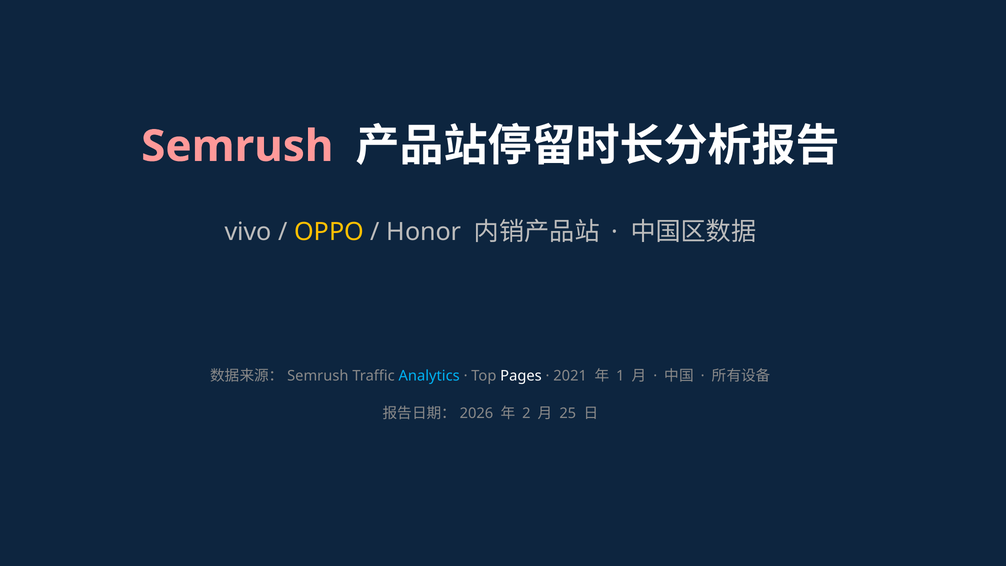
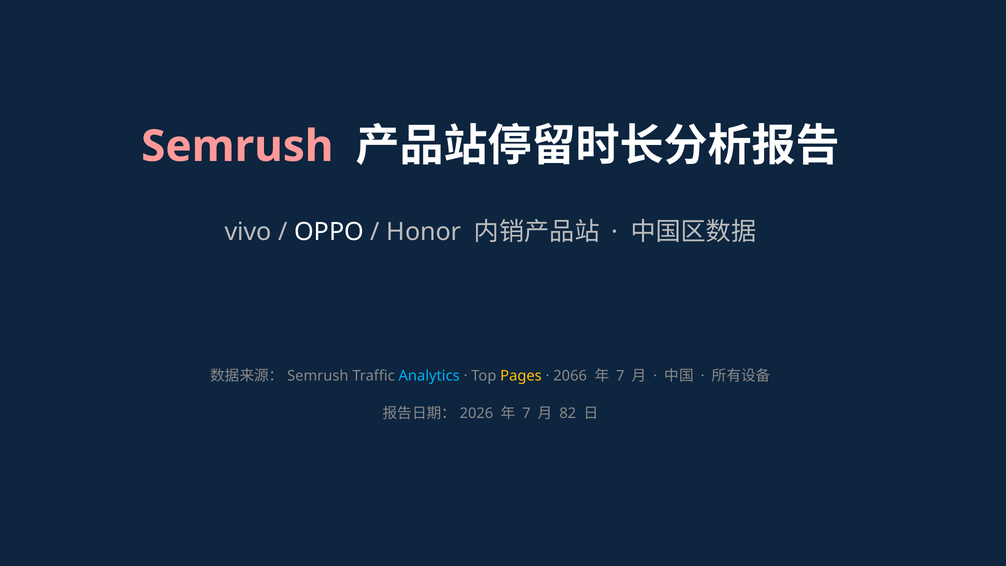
OPPO colour: yellow -> white
Pages colour: white -> yellow
2021: 2021 -> 2066
1 at (620, 376): 1 -> 7
2 at (526, 413): 2 -> 7
25: 25 -> 82
